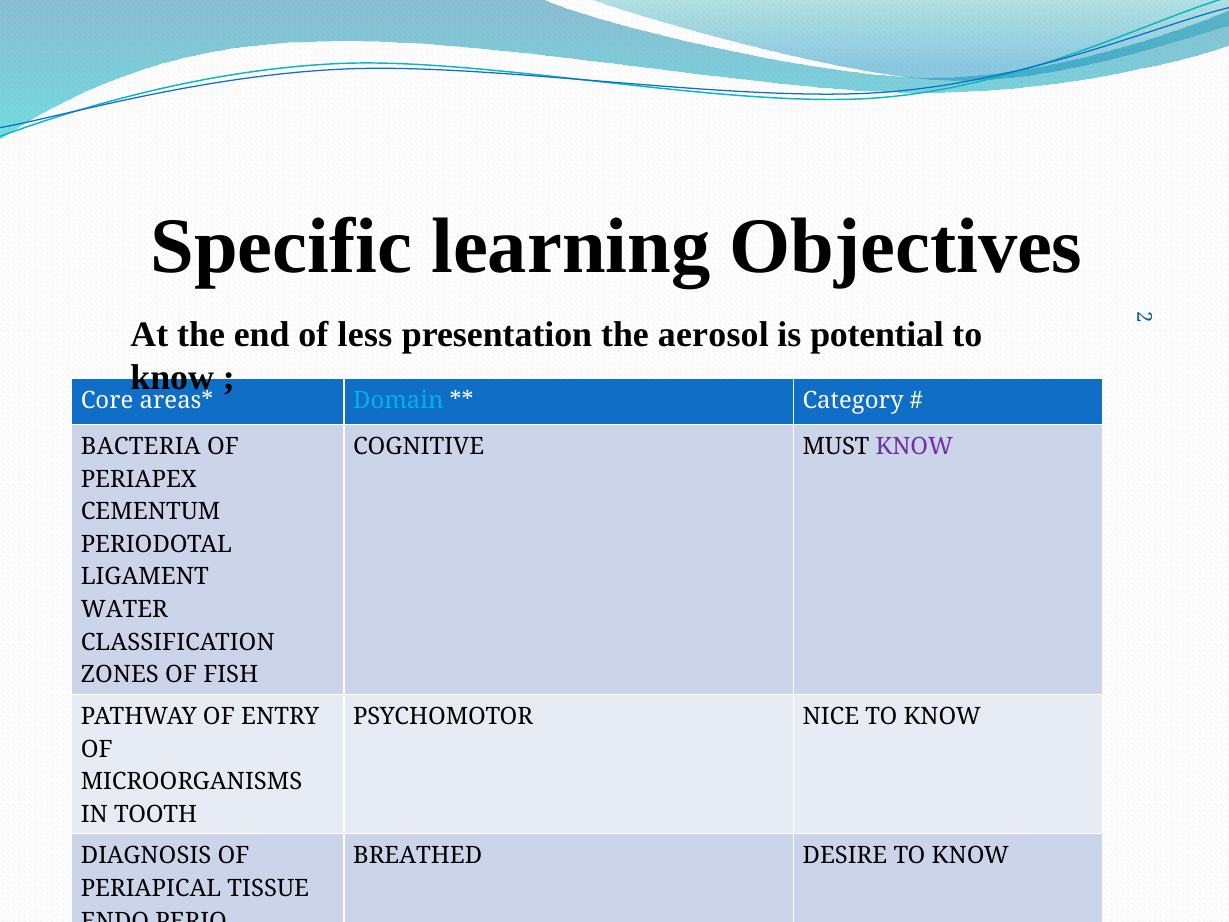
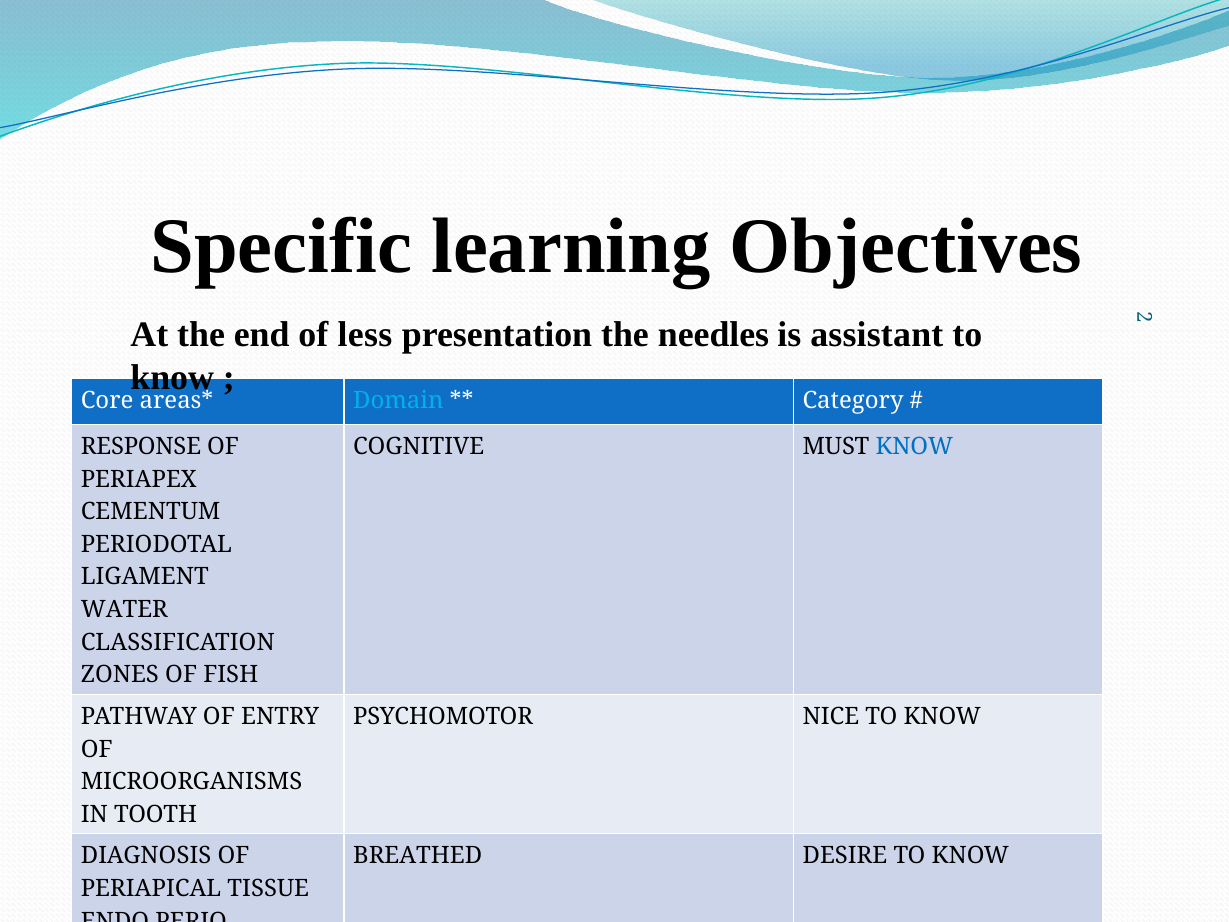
aerosol: aerosol -> needles
potential: potential -> assistant
BACTERIA: BACTERIA -> RESPONSE
KNOW at (914, 447) colour: purple -> blue
